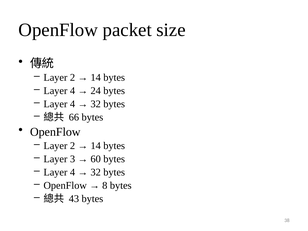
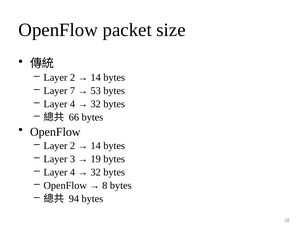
4 at (73, 91): 4 -> 7
24: 24 -> 53
60: 60 -> 19
43: 43 -> 94
